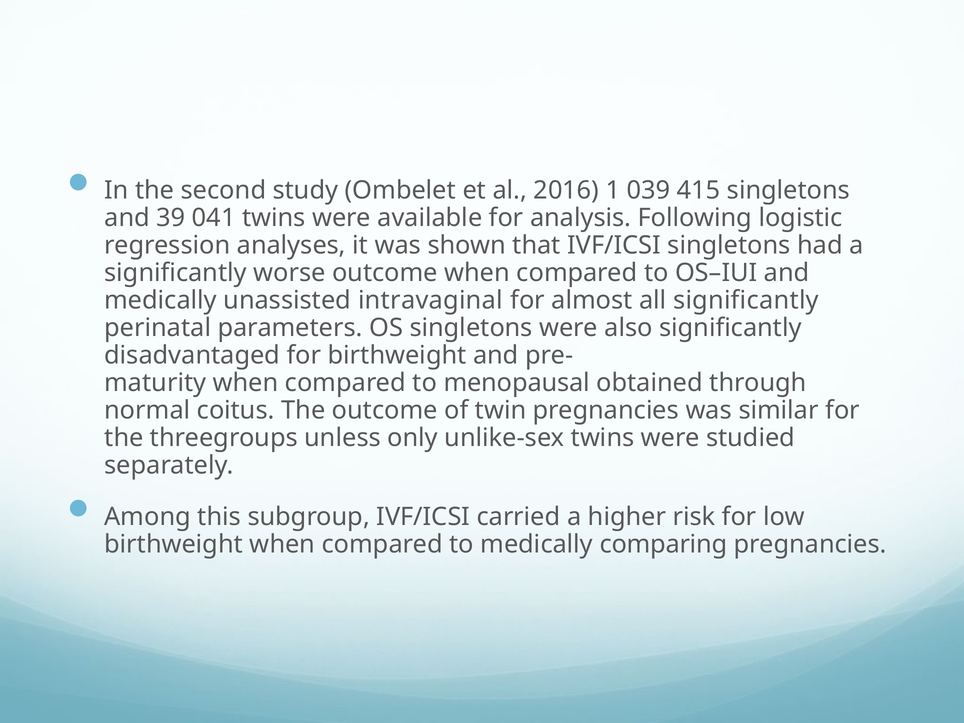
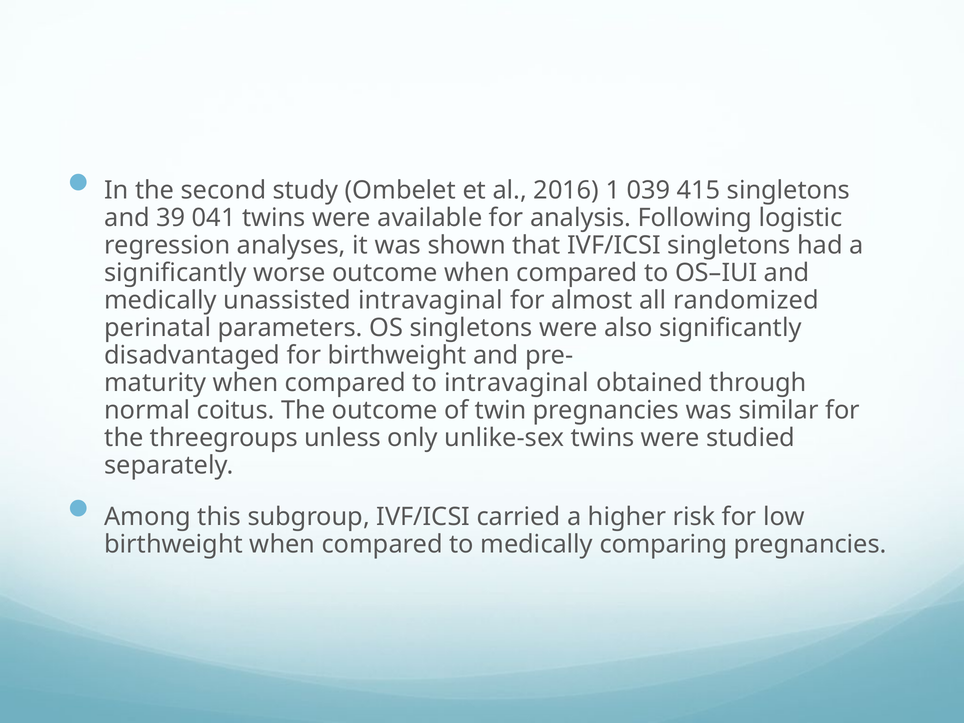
all significantly: significantly -> randomized
to menopausal: menopausal -> intravaginal
